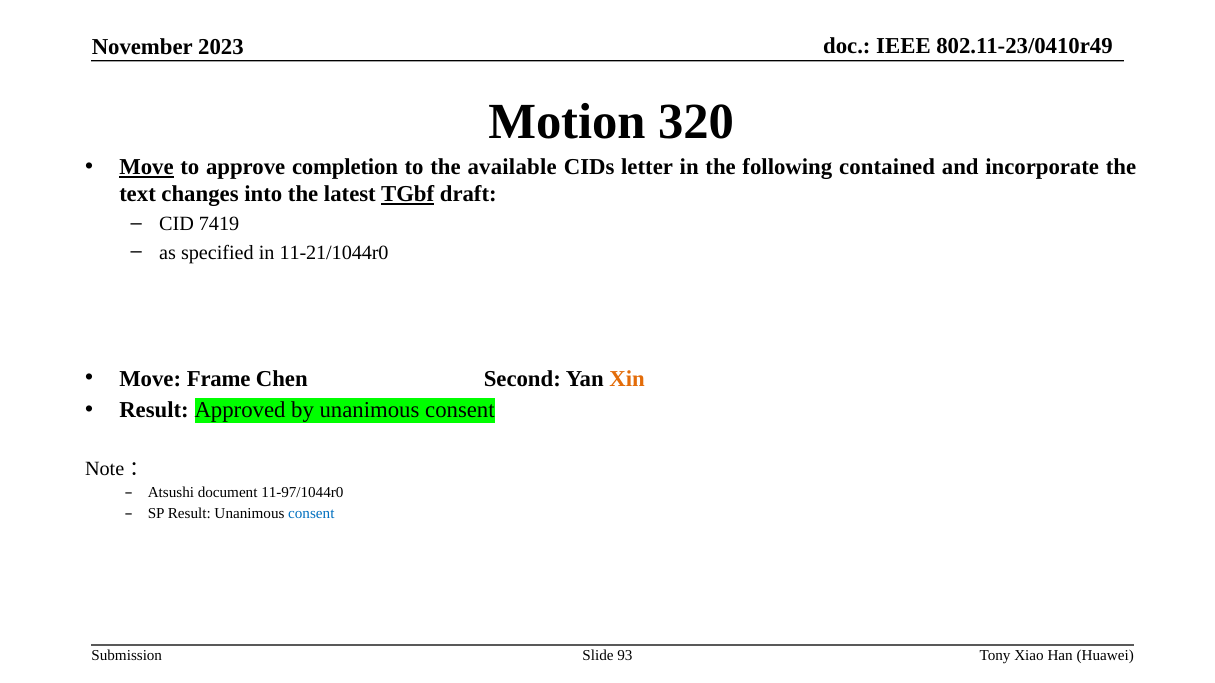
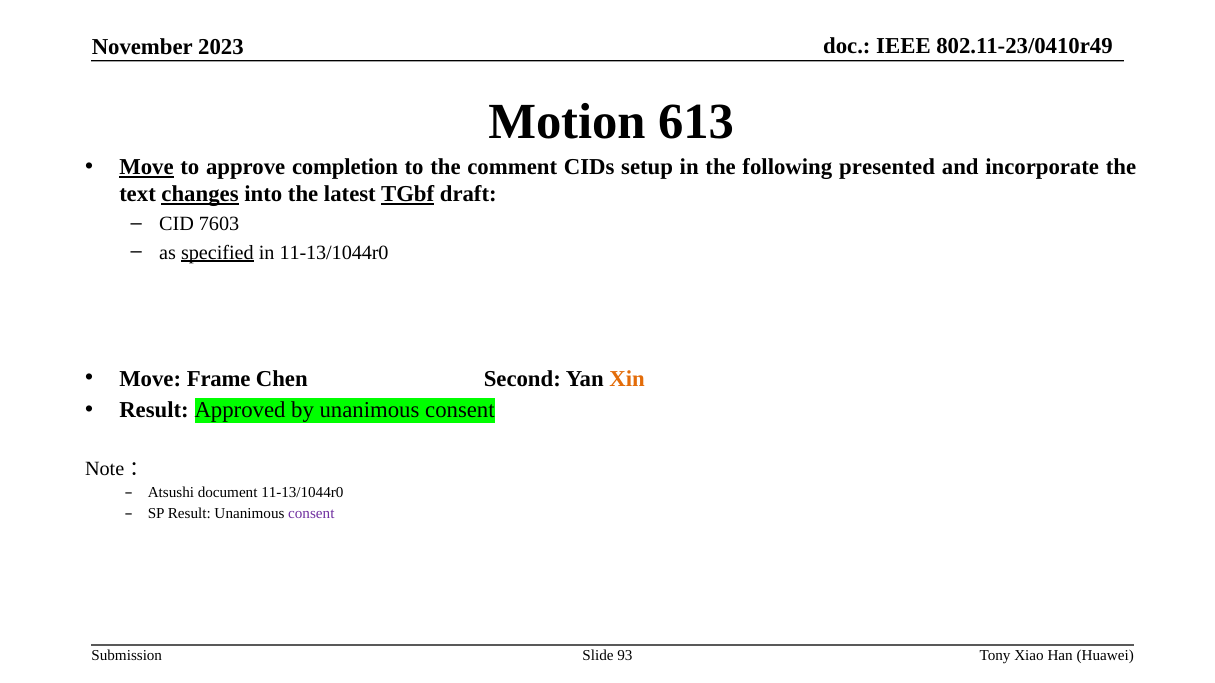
320: 320 -> 613
available: available -> comment
letter: letter -> setup
contained: contained -> presented
changes underline: none -> present
7419: 7419 -> 7603
specified underline: none -> present
in 11-21/1044r0: 11-21/1044r0 -> 11-13/1044r0
document 11-97/1044r0: 11-97/1044r0 -> 11-13/1044r0
consent at (311, 514) colour: blue -> purple
